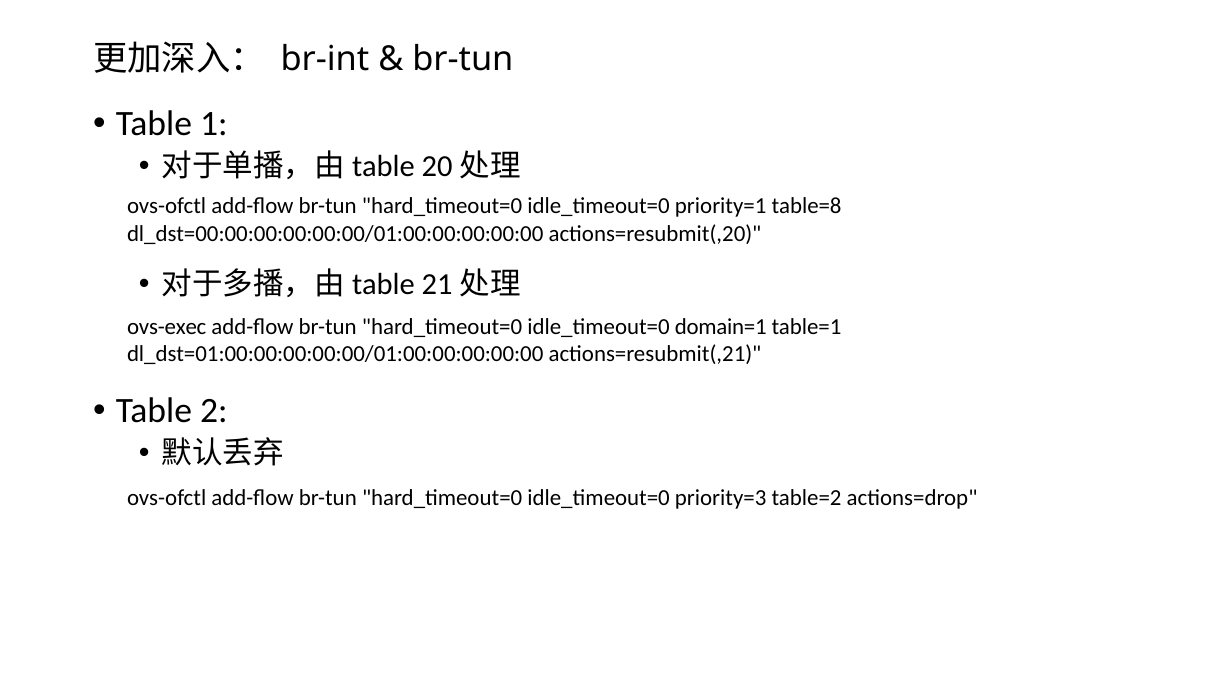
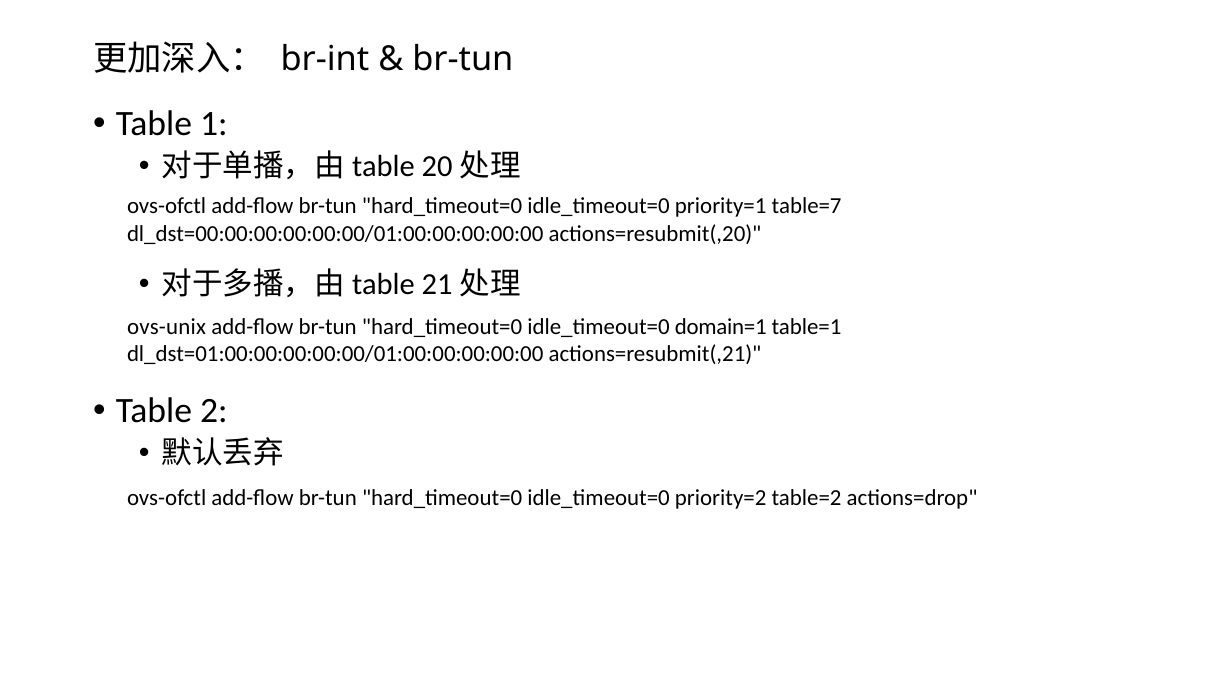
table=8: table=8 -> table=7
ovs-exec: ovs-exec -> ovs-unix
priority=3: priority=3 -> priority=2
